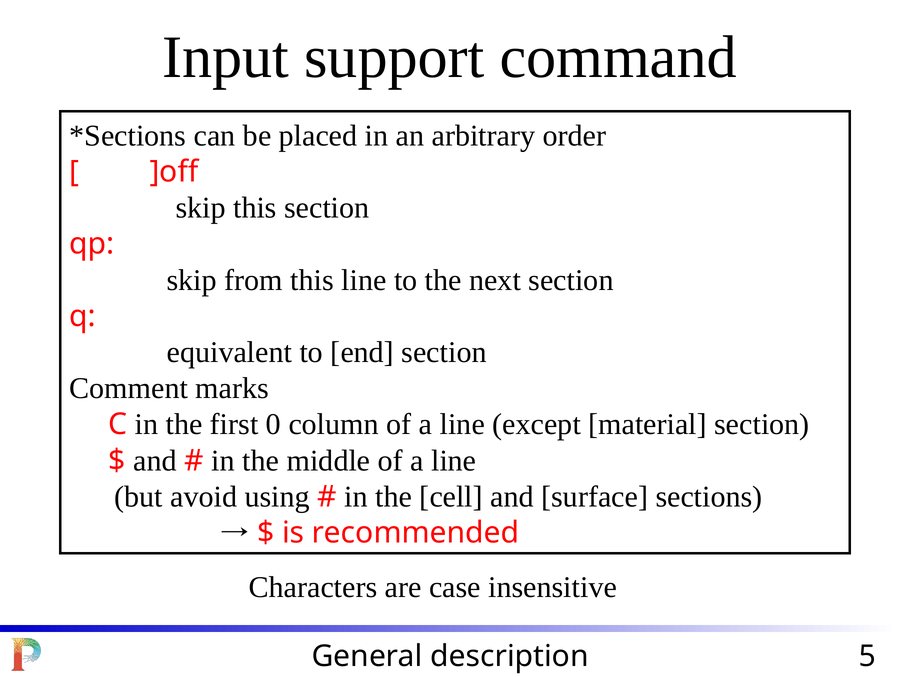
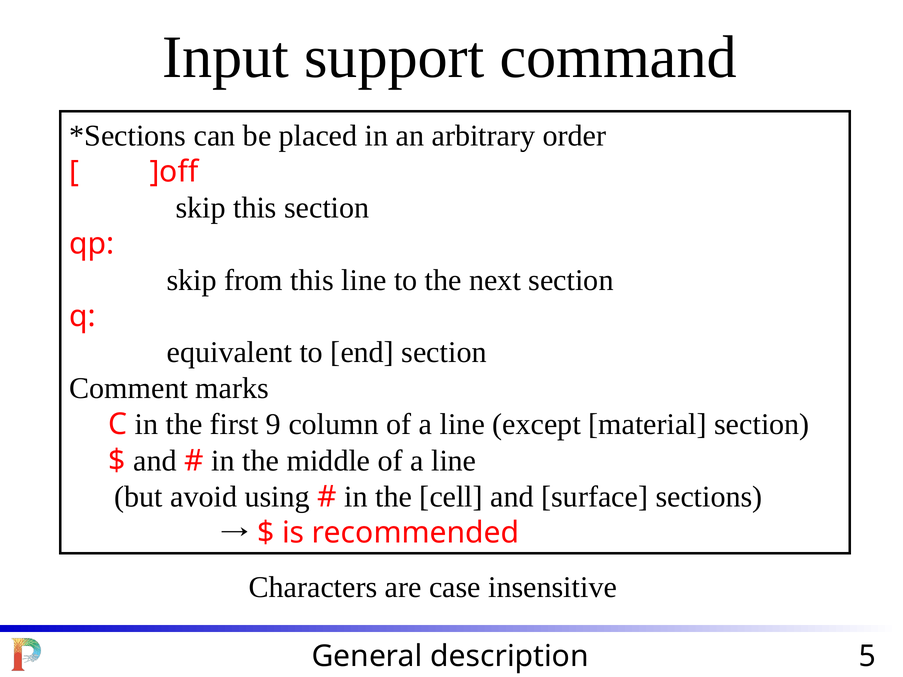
0: 0 -> 9
